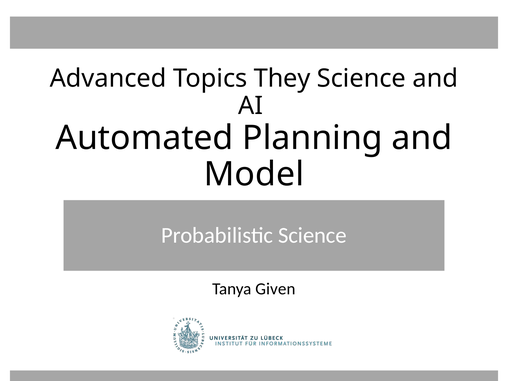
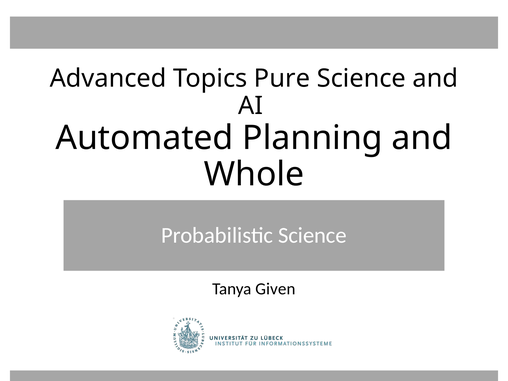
They: They -> Pure
Model: Model -> Whole
